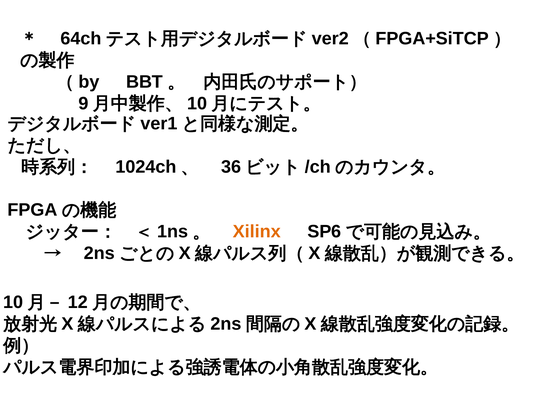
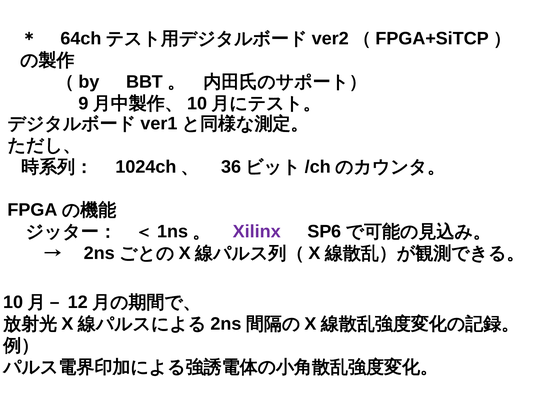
Xilinx colour: orange -> purple
